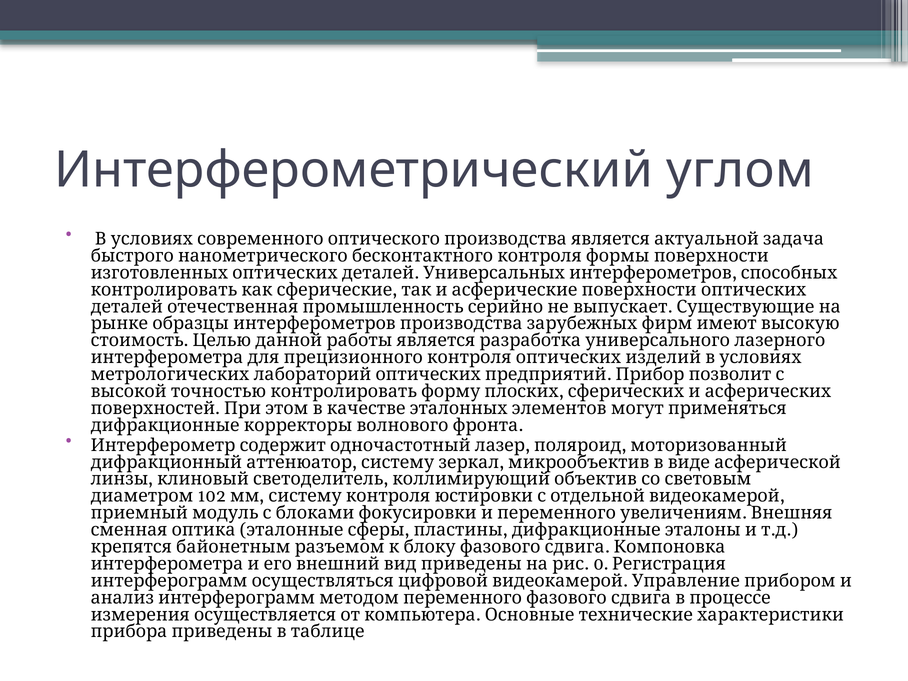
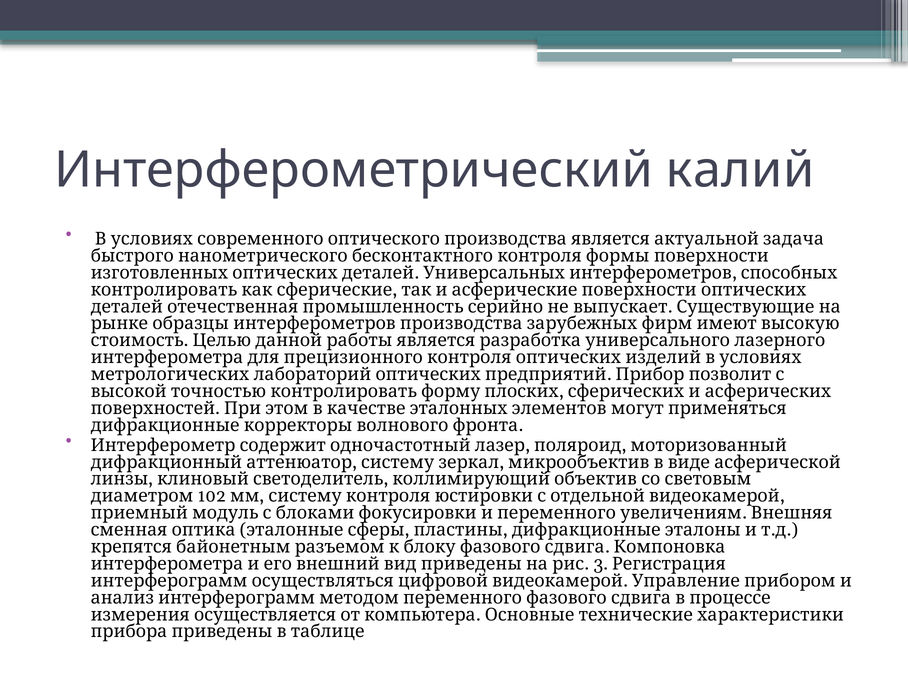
углом: углом -> калий
0: 0 -> 3
